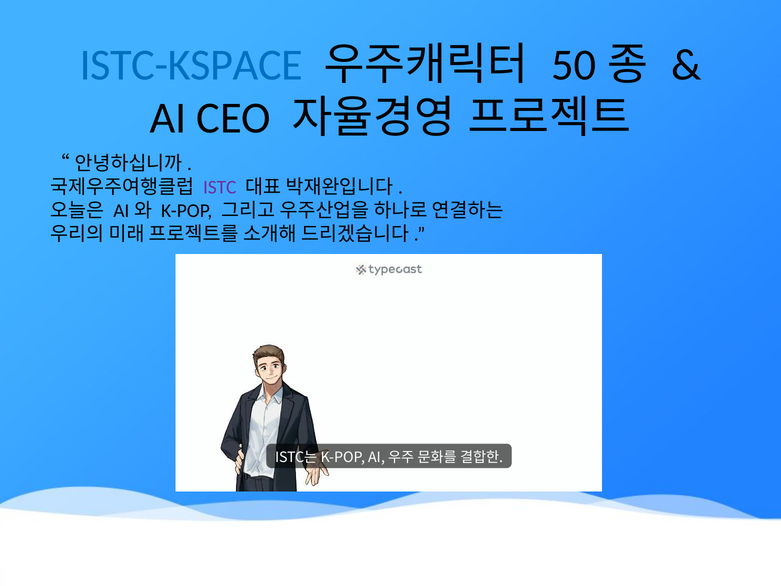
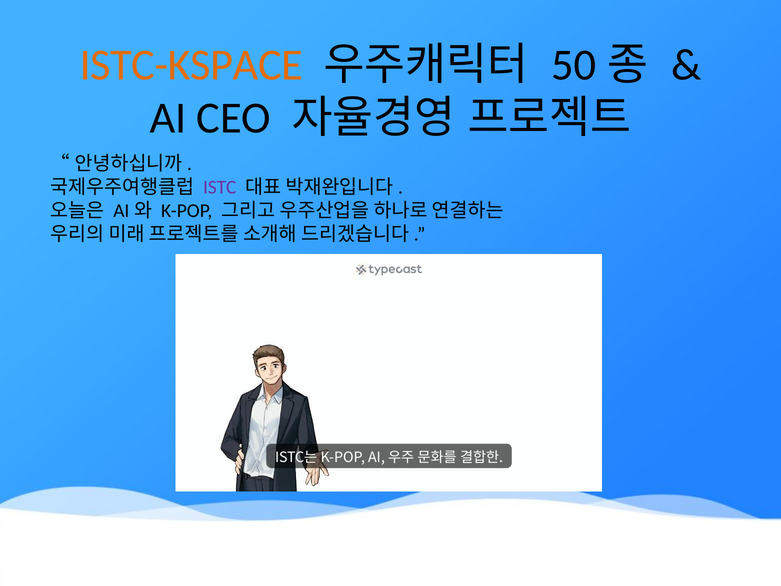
ISTC-KSPACE colour: blue -> orange
